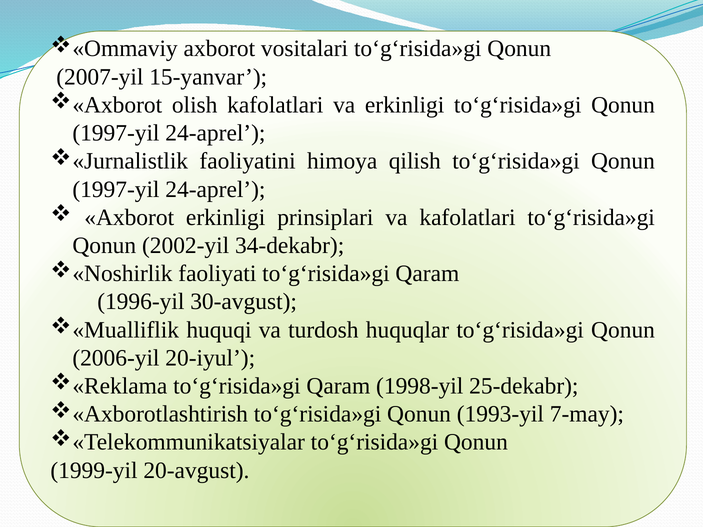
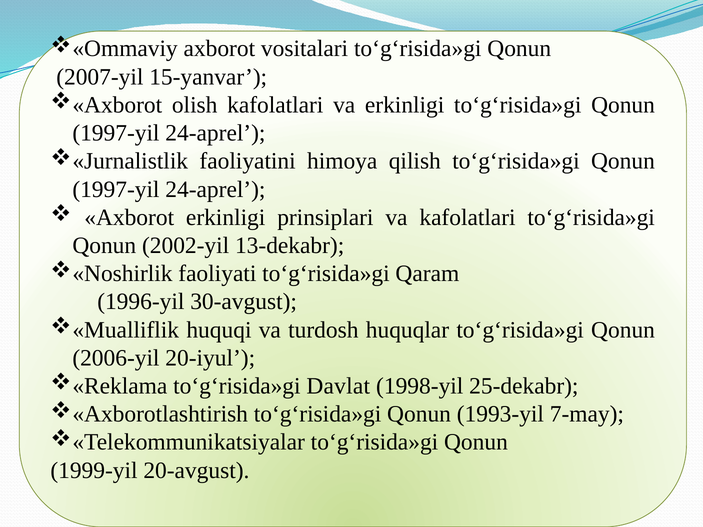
34-dekabr: 34-dekabr -> 13-dekabr
Qaram at (338, 386): Qaram -> Davlat
